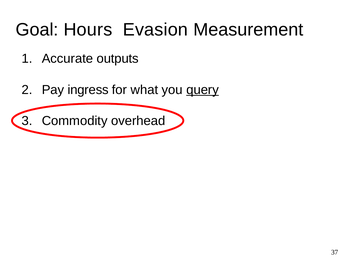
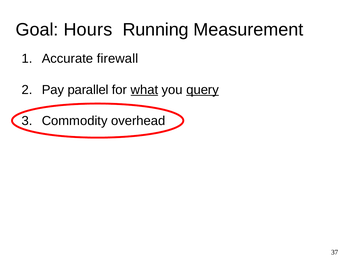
Evasion: Evasion -> Running
outputs: outputs -> firewall
ingress: ingress -> parallel
what underline: none -> present
